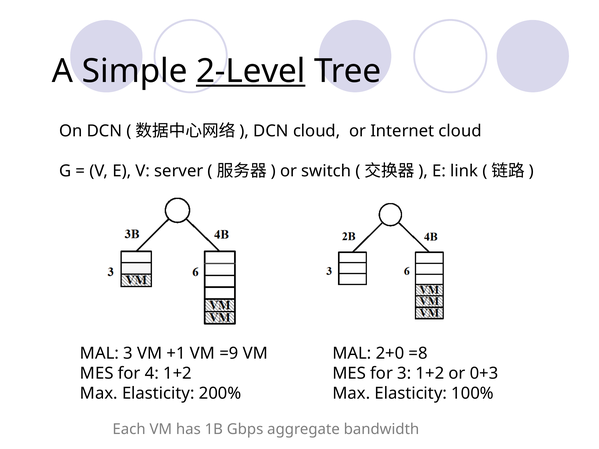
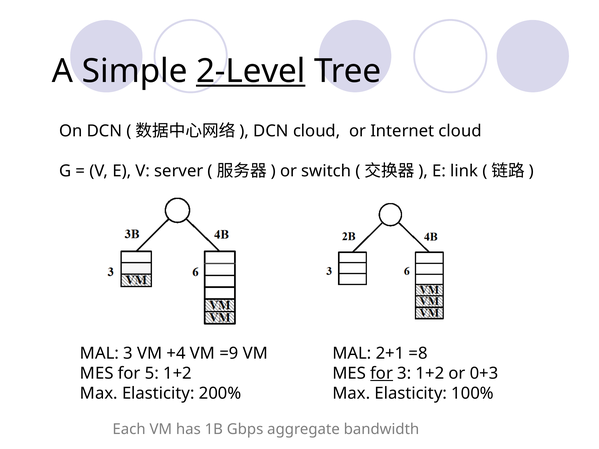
+1: +1 -> +4
2+0: 2+0 -> 2+1
4: 4 -> 5
for at (382, 374) underline: none -> present
